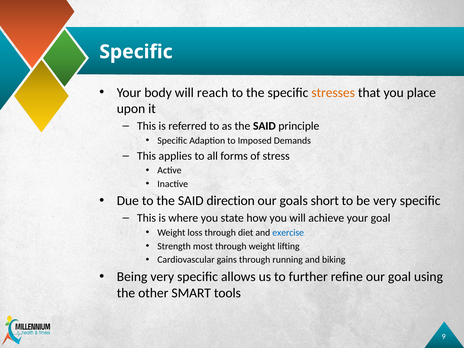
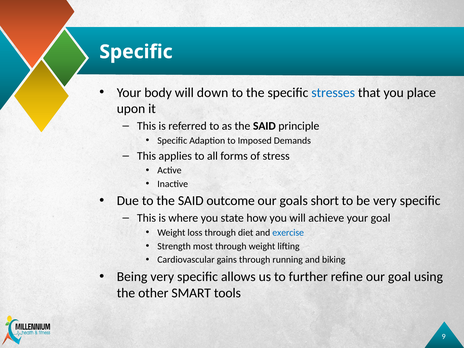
reach: reach -> down
stresses colour: orange -> blue
direction: direction -> outcome
